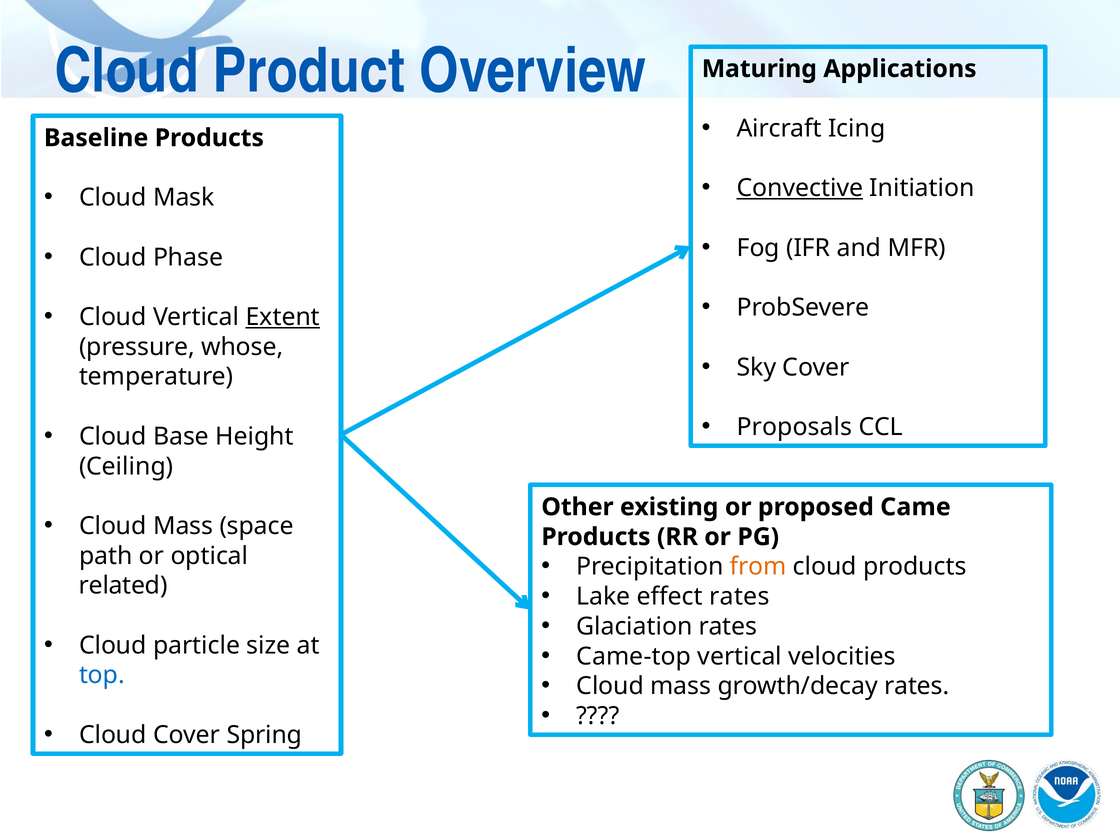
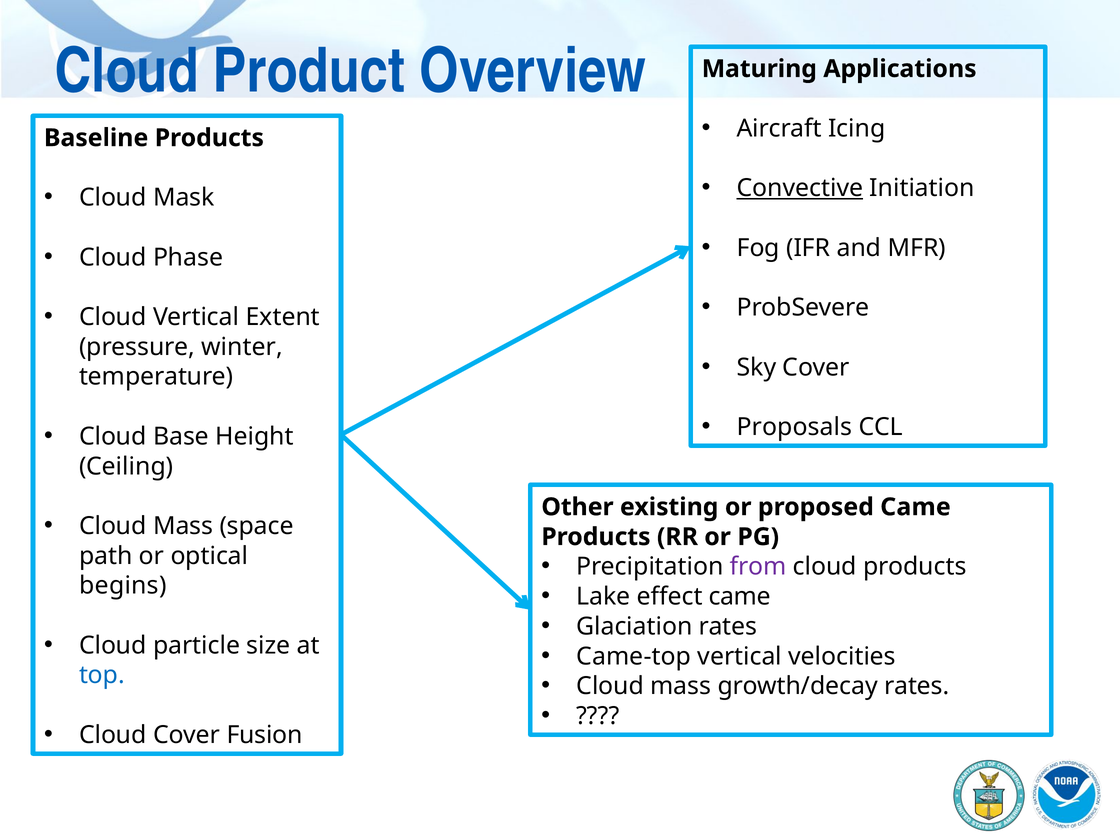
Extent underline: present -> none
whose: whose -> winter
from colour: orange -> purple
related: related -> begins
effect rates: rates -> came
Spring: Spring -> Fusion
